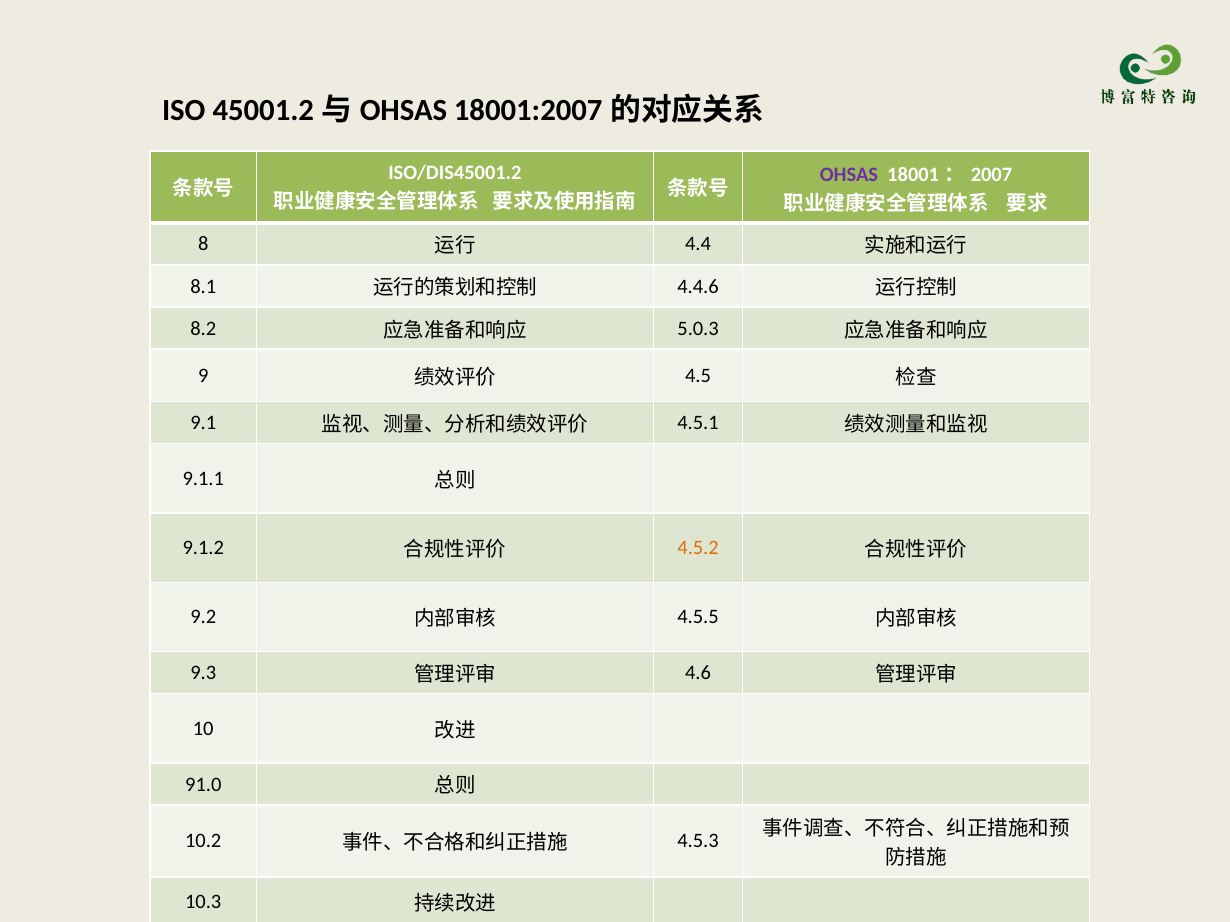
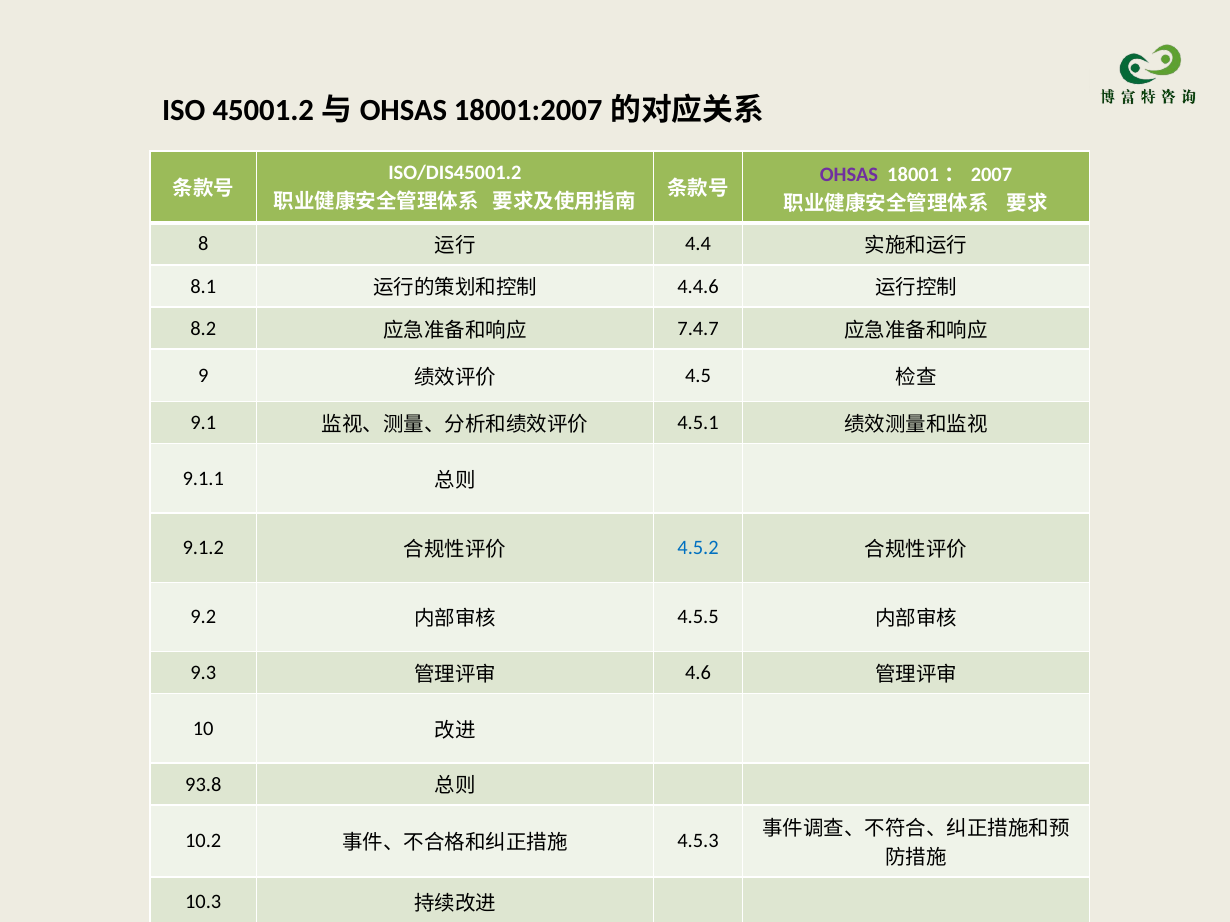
5.0.3: 5.0.3 -> 7.4.7
4.5.2 colour: orange -> blue
91.0: 91.0 -> 93.8
